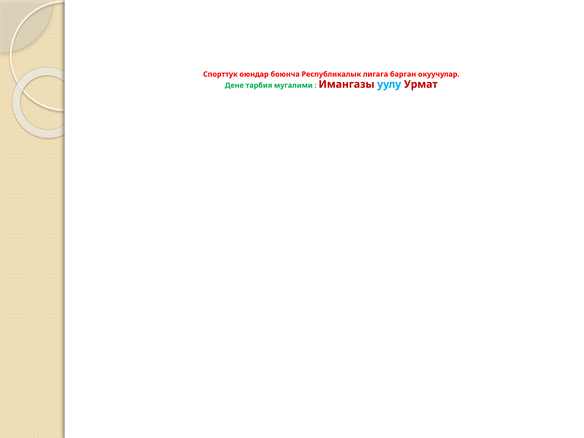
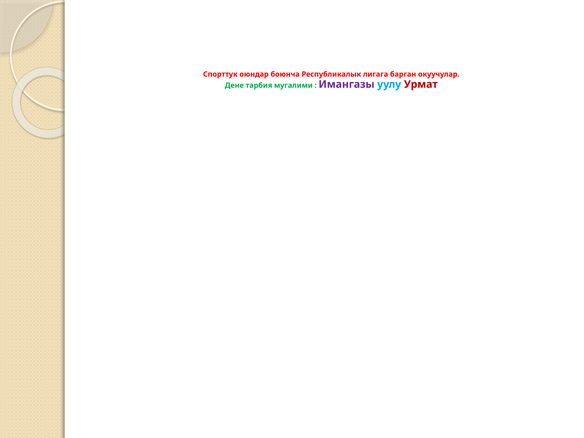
Имангазы colour: red -> purple
